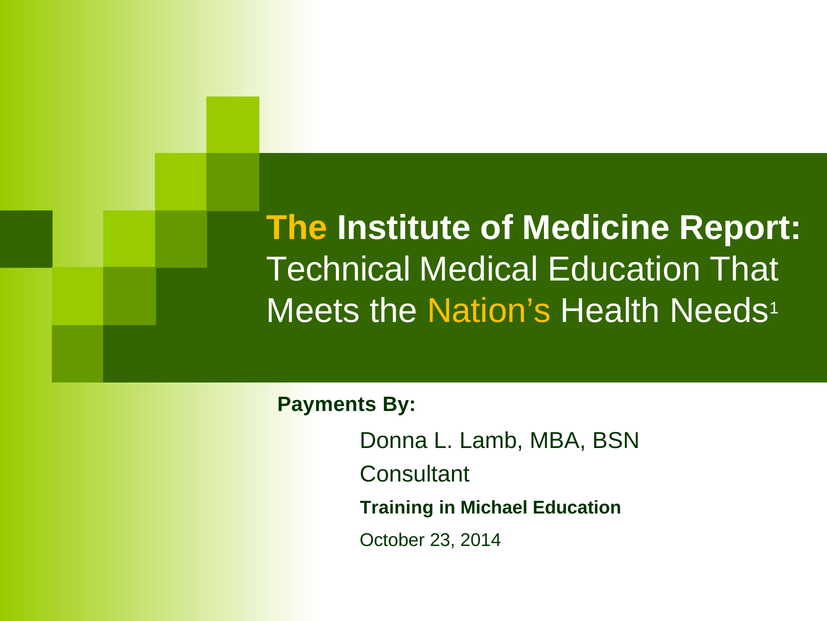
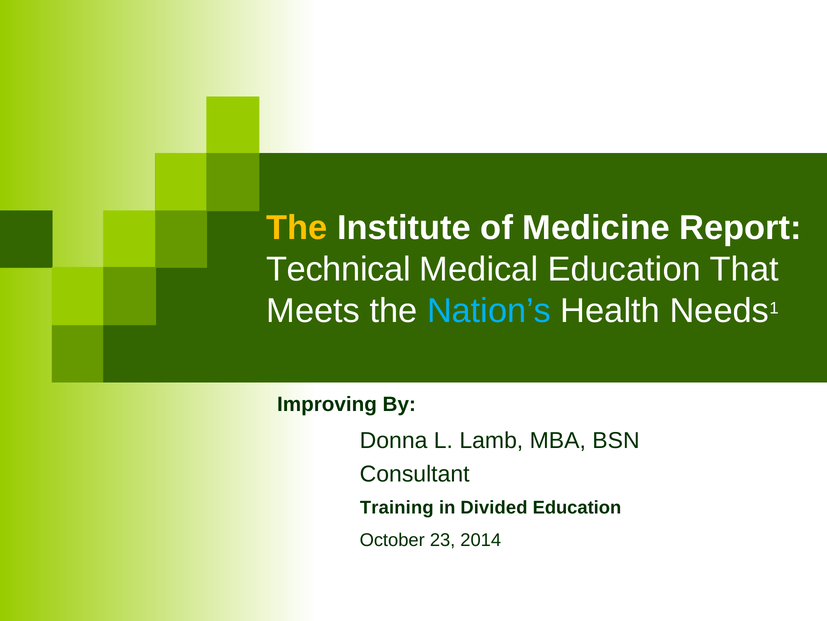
Nation’s colour: yellow -> light blue
Payments: Payments -> Improving
Michael: Michael -> Divided
